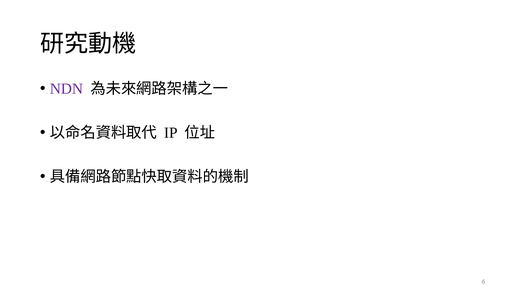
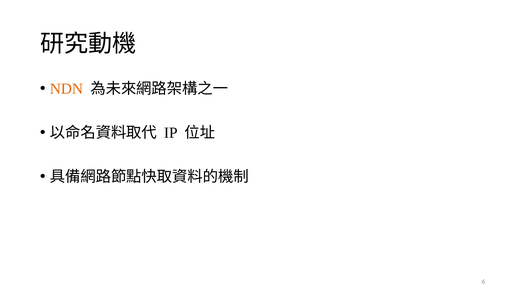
NDN colour: purple -> orange
